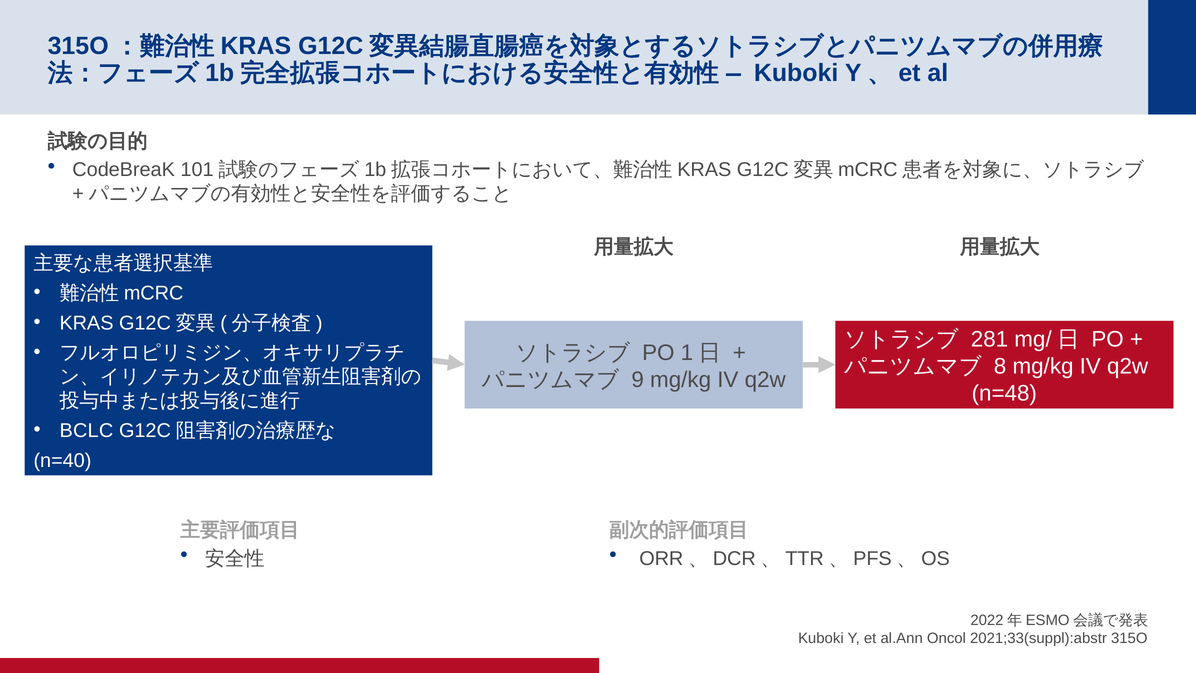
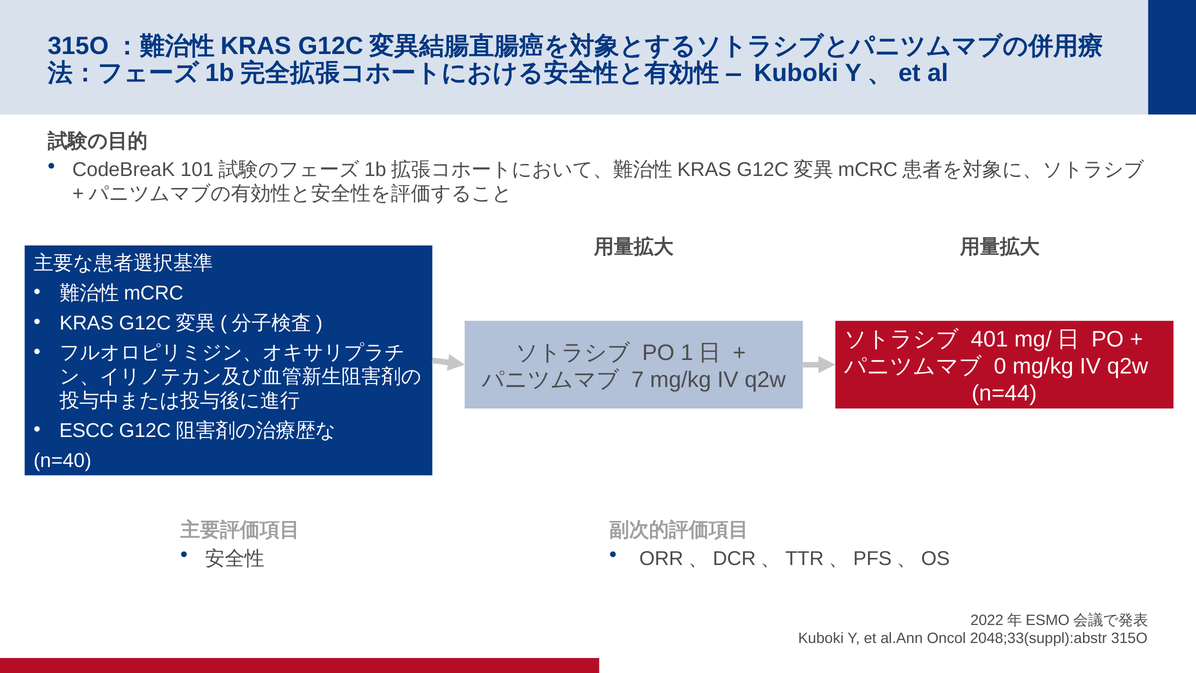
281: 281 -> 401
8: 8 -> 0
9: 9 -> 7
n=48: n=48 -> n=44
BCLC: BCLC -> ESCC
2021;33(suppl):abstr: 2021;33(suppl):abstr -> 2048;33(suppl):abstr
